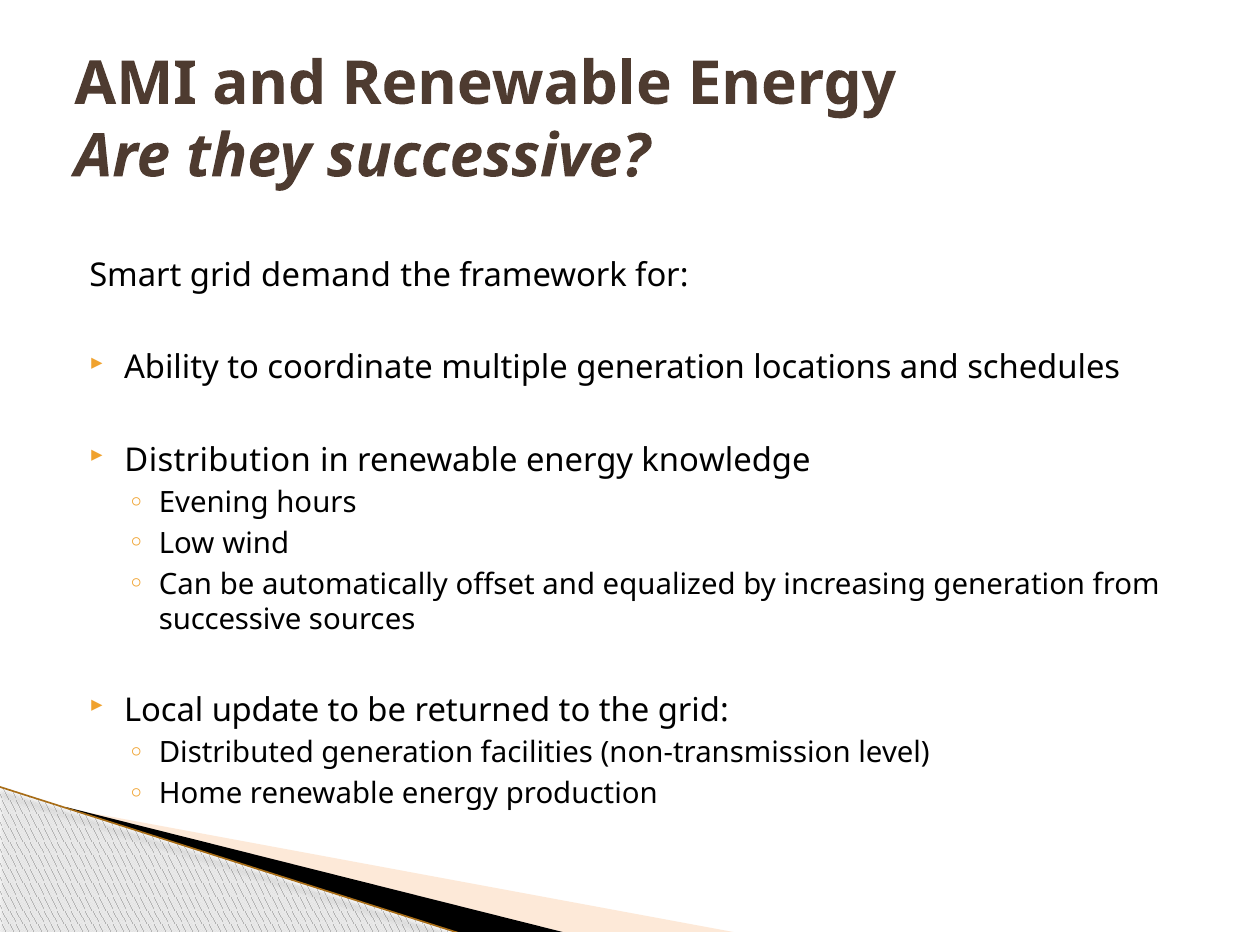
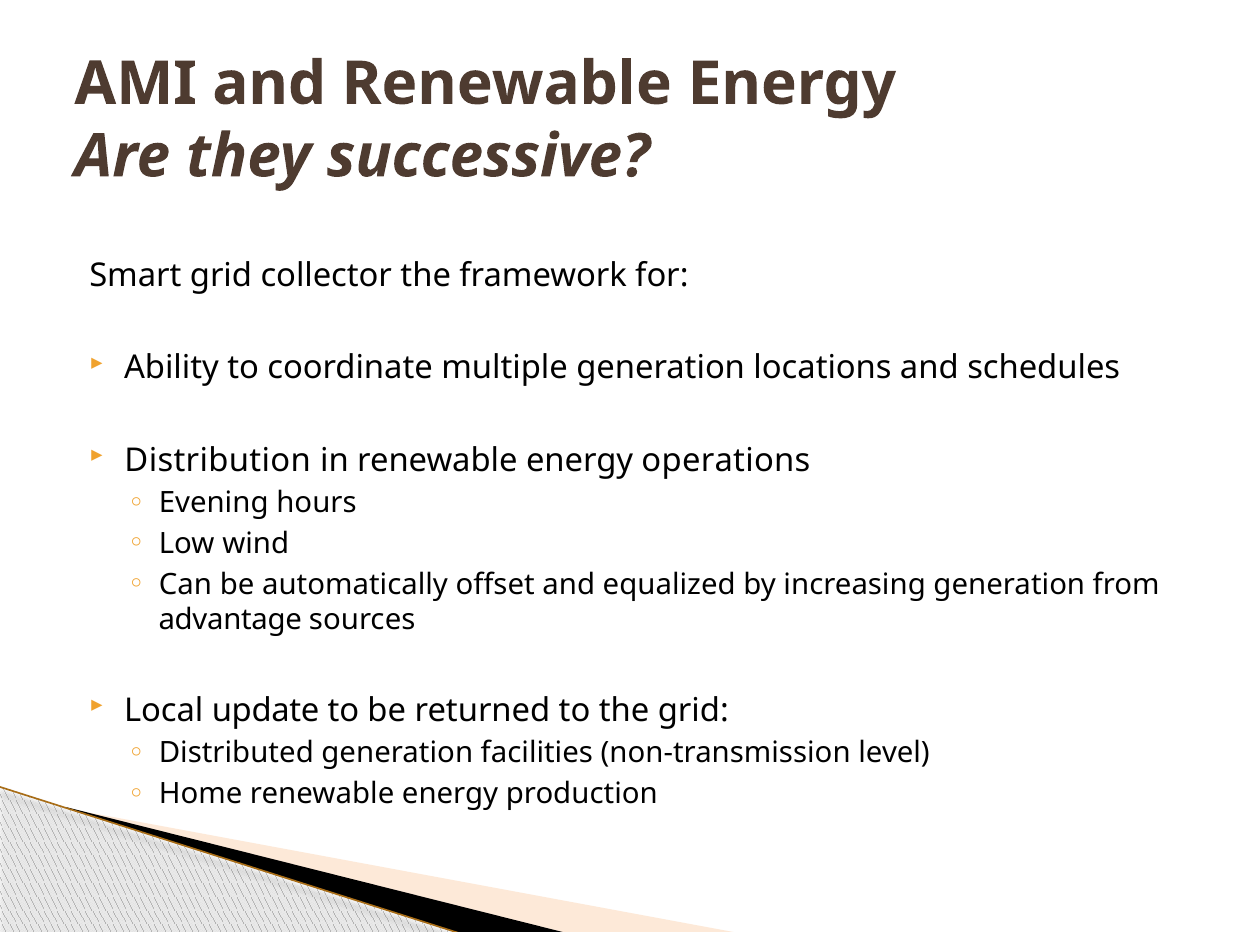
demand: demand -> collector
knowledge: knowledge -> operations
successive at (230, 620): successive -> advantage
